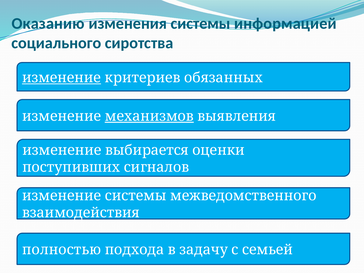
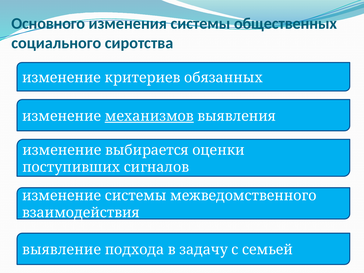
Оказанию: Оказанию -> Основного
информацией: информацией -> общественных
изменение at (62, 78) underline: present -> none
полностью: полностью -> выявление
